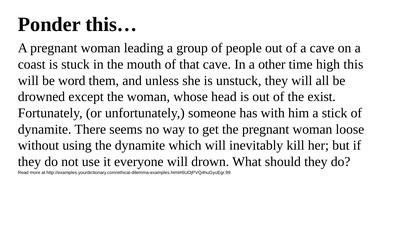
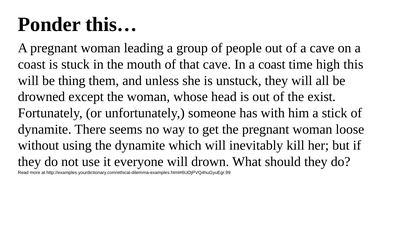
In a other: other -> coast
word: word -> thing
